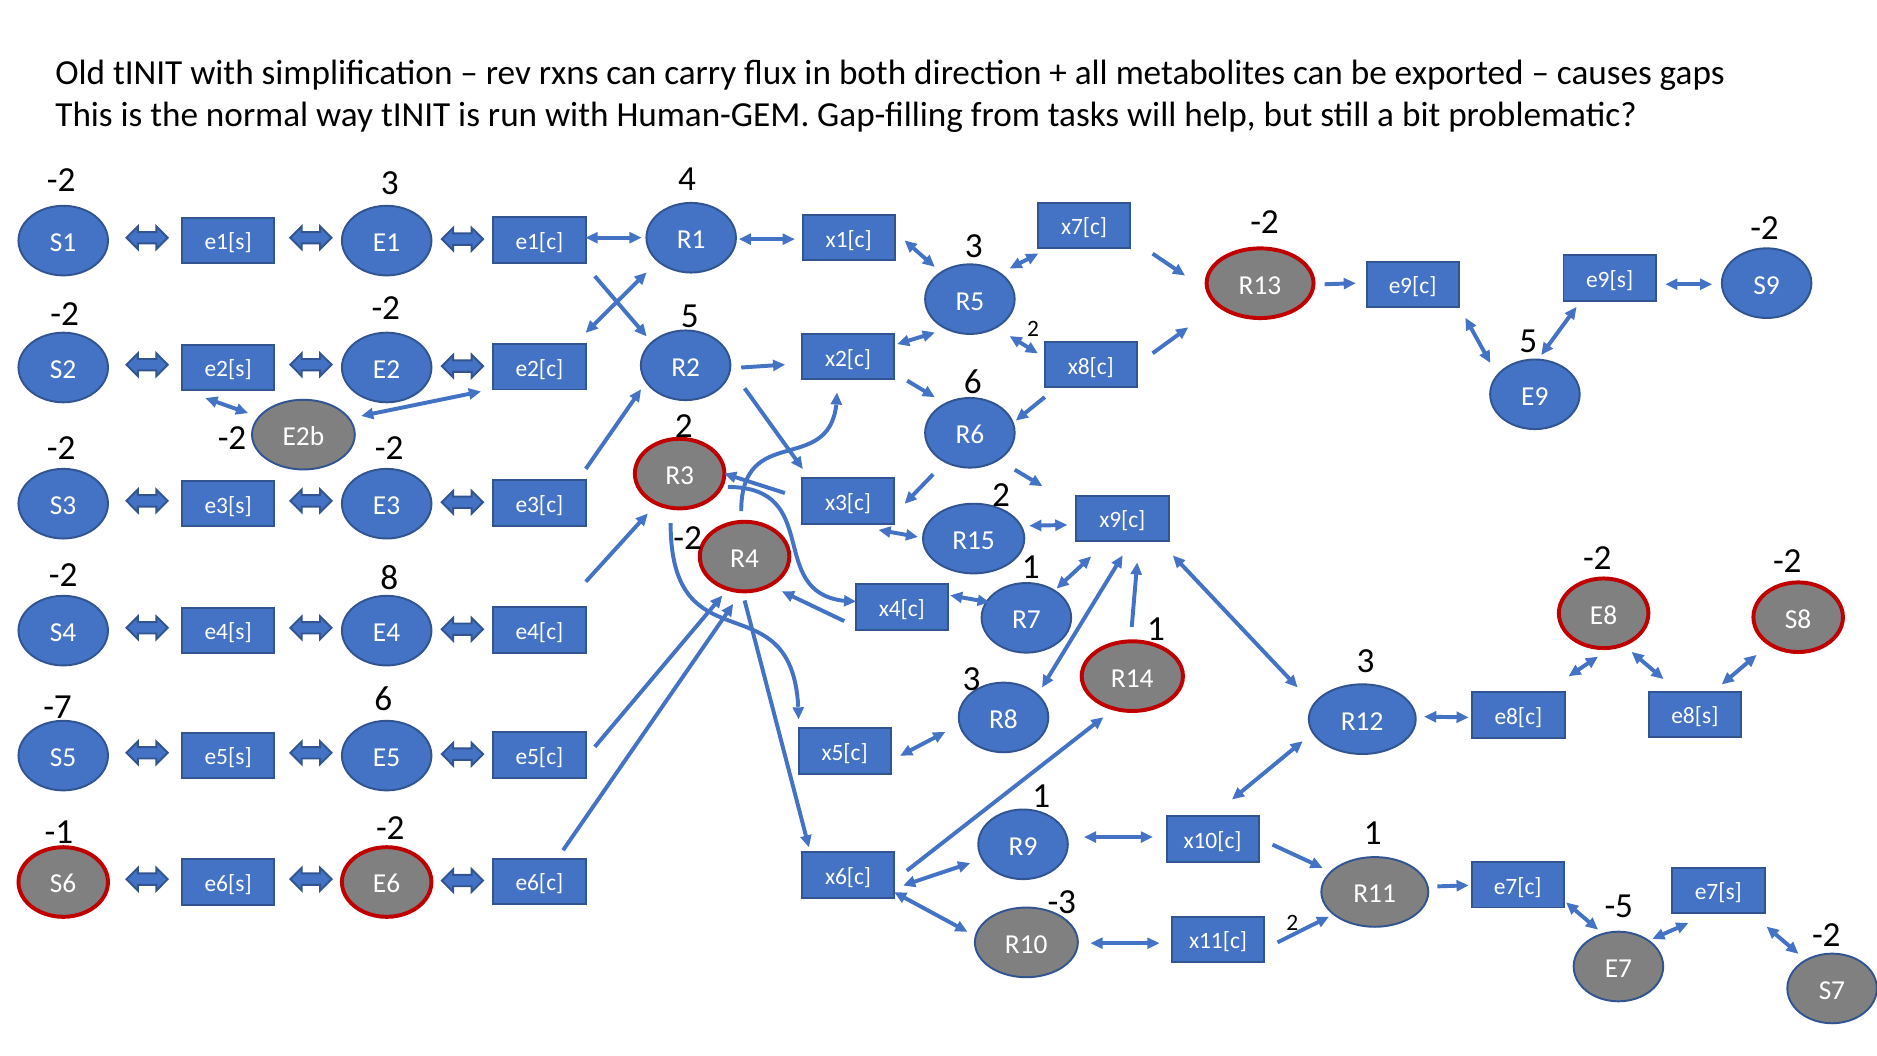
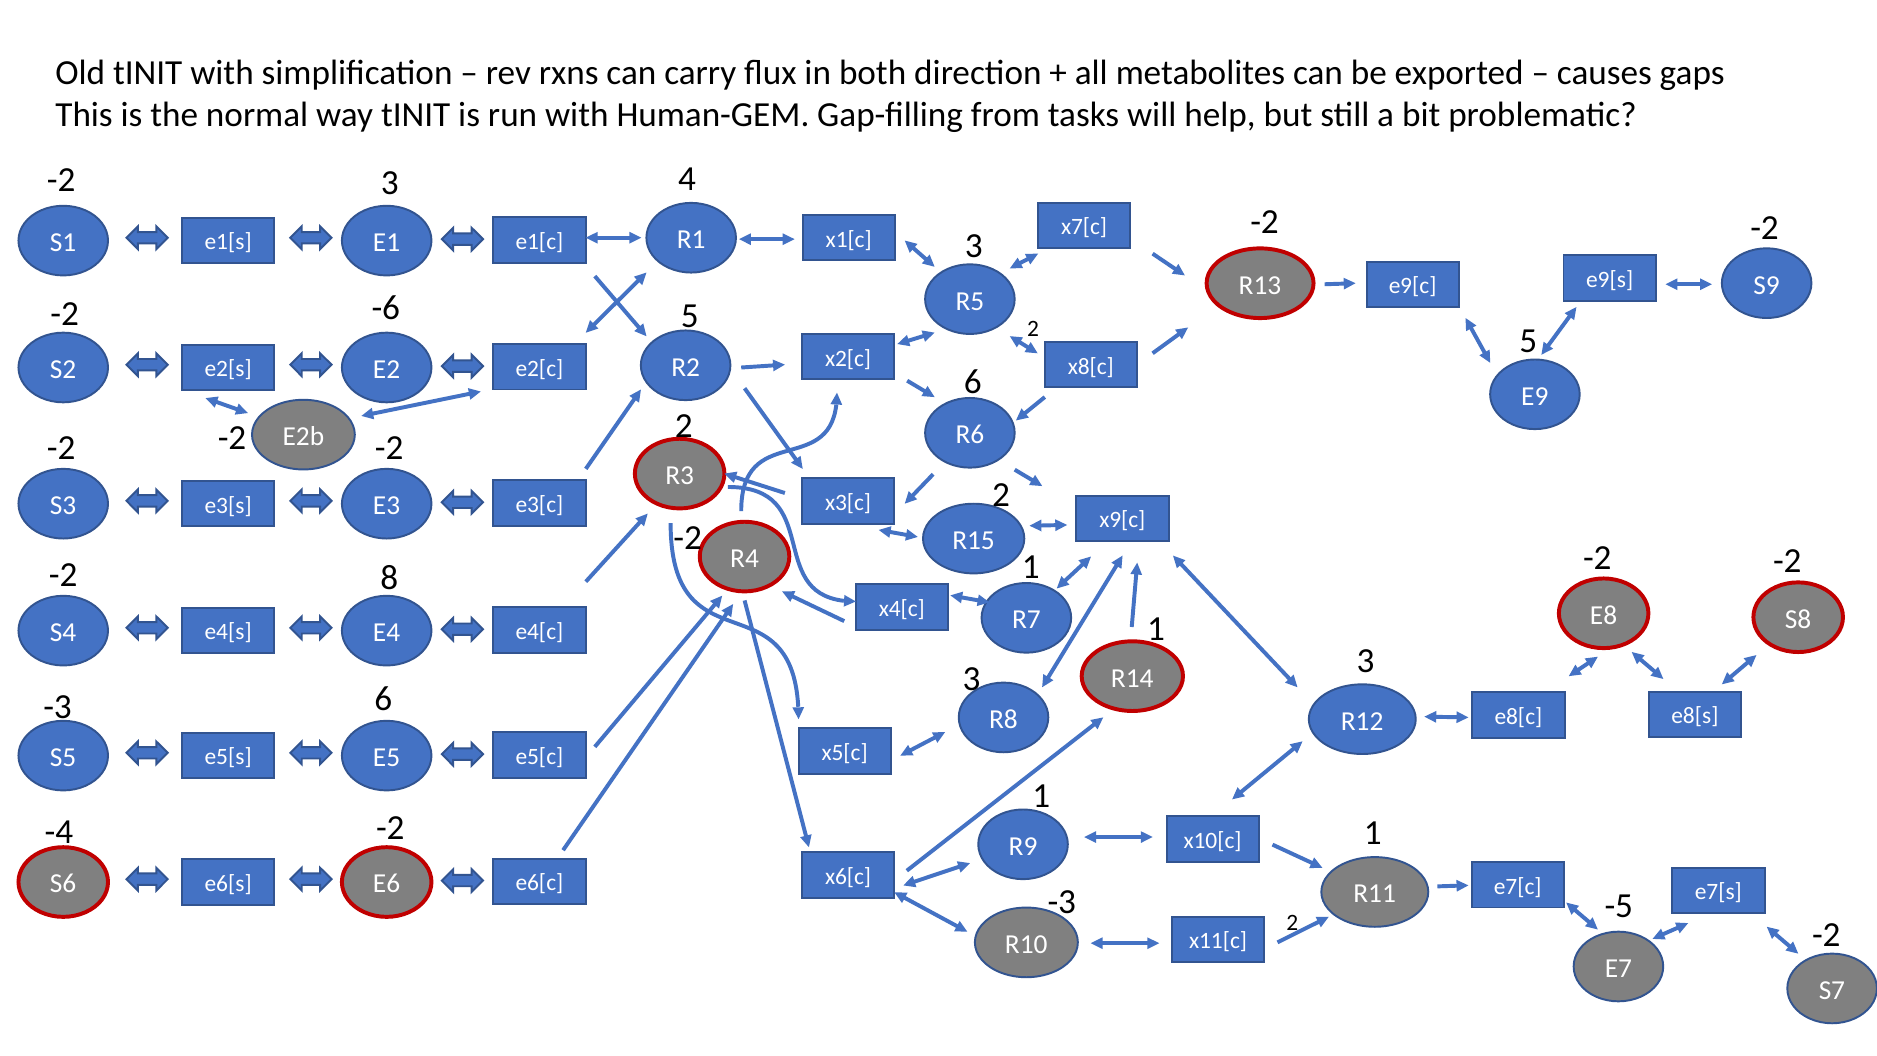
-2 at (386, 308): -2 -> -6
-7 at (58, 706): -7 -> -3
-1: -1 -> -4
